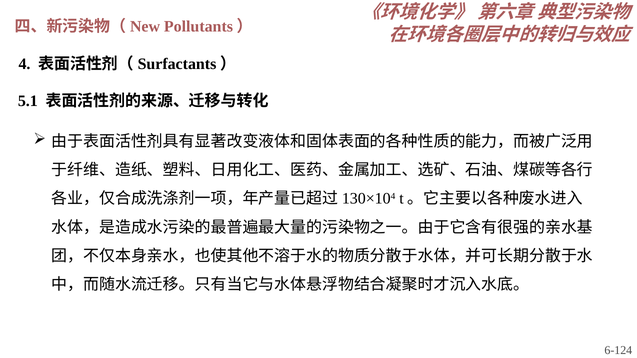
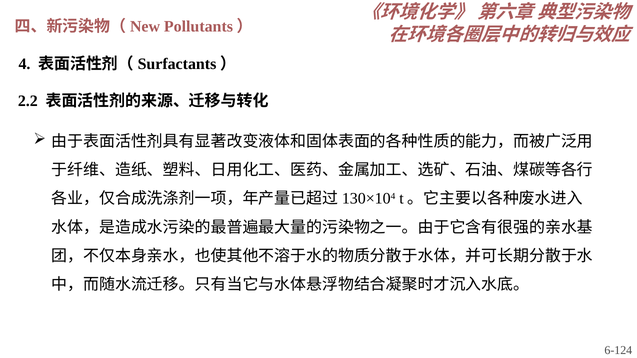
5.1: 5.1 -> 2.2
